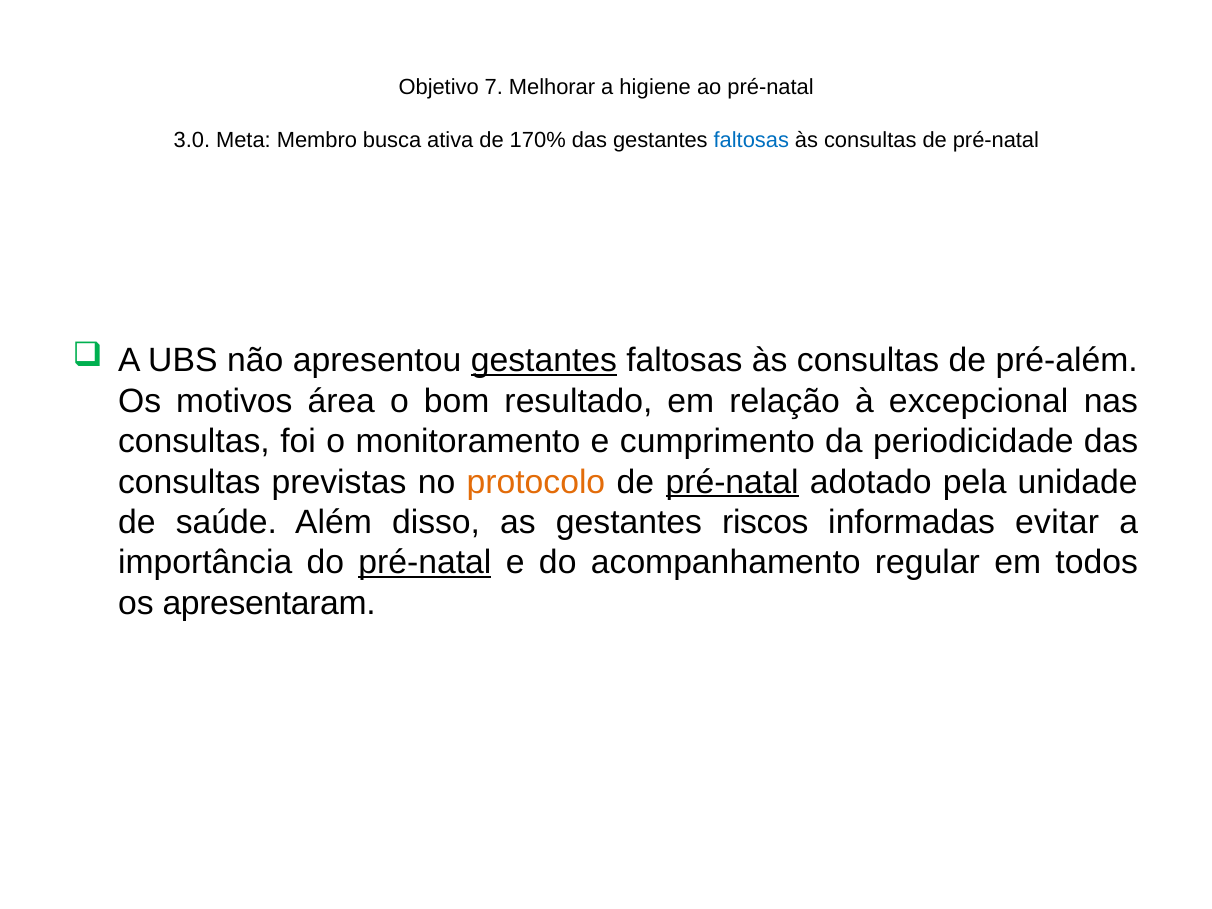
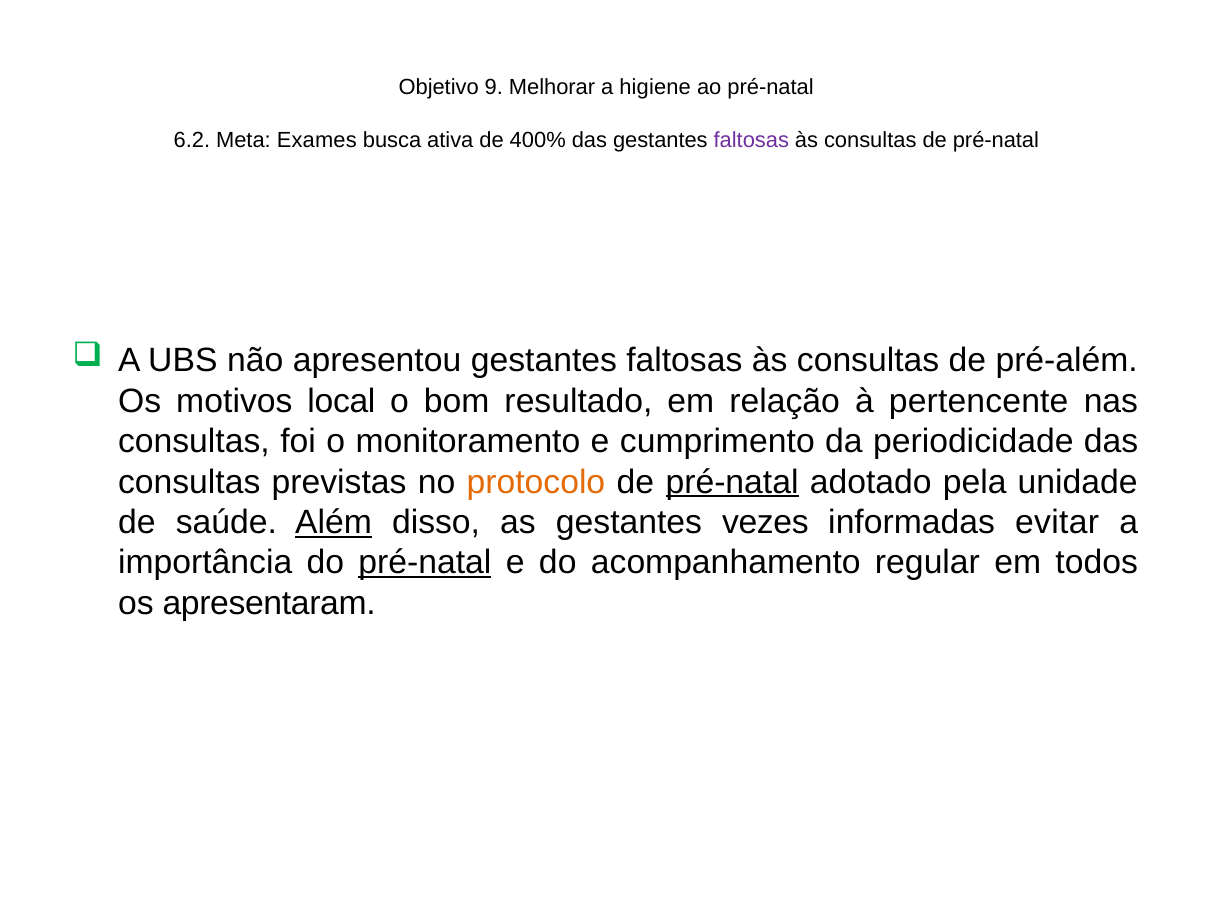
7: 7 -> 9
3.0: 3.0 -> 6.2
Membro: Membro -> Exames
170%: 170% -> 400%
faltosas at (751, 140) colour: blue -> purple
gestantes at (544, 360) underline: present -> none
área: área -> local
excepcional: excepcional -> pertencente
Além underline: none -> present
riscos: riscos -> vezes
